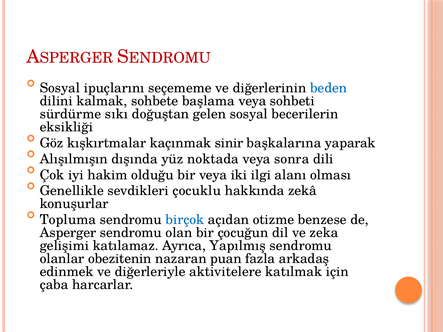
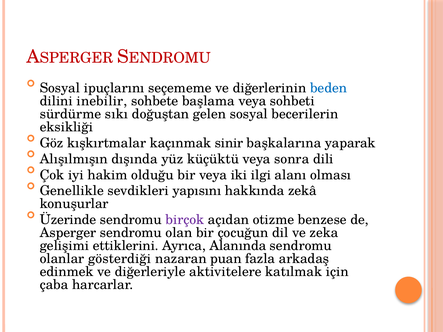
kalmak: kalmak -> inebilir
noktada: noktada -> küçüktü
çocuklu: çocuklu -> yapısını
Topluma: Topluma -> Üzerinde
birçok colour: blue -> purple
katılamaz: katılamaz -> ettiklerini
Yapılmış: Yapılmış -> Alanında
obezitenin: obezitenin -> gösterdiği
